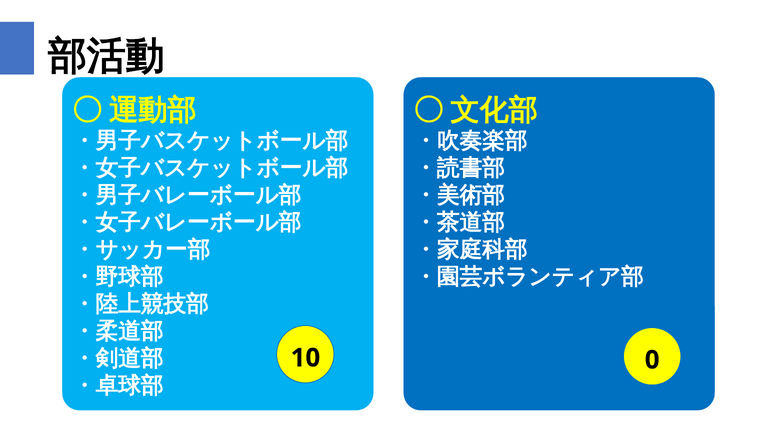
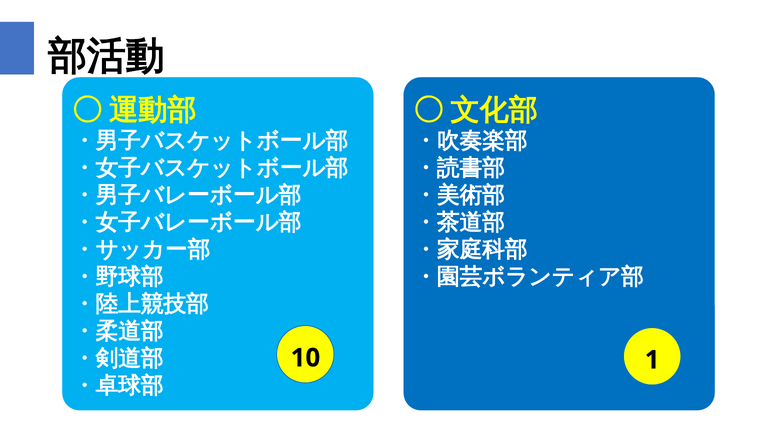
0: 0 -> 1
